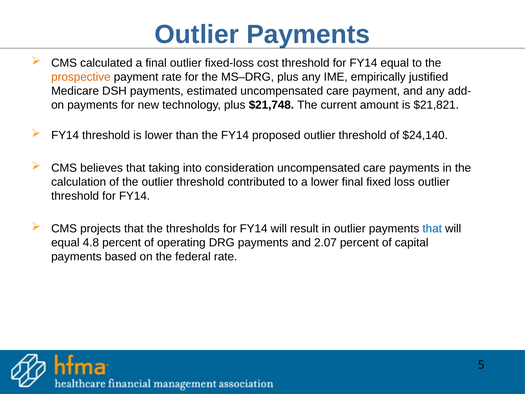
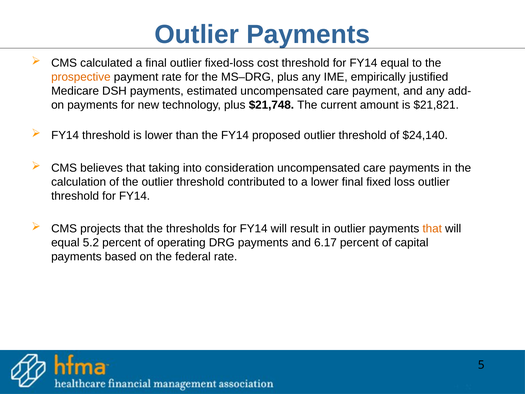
that at (432, 229) colour: blue -> orange
4.8: 4.8 -> 5.2
2.07: 2.07 -> 6.17
